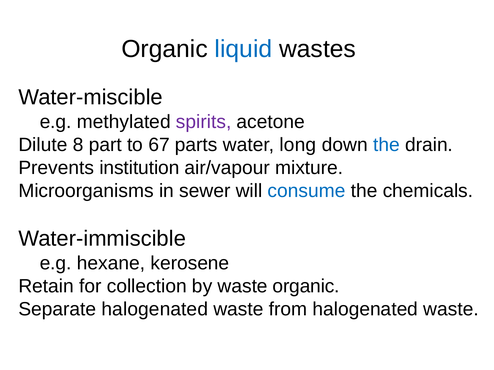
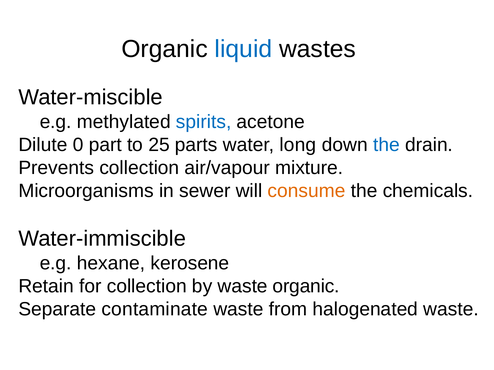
spirits colour: purple -> blue
8: 8 -> 0
67: 67 -> 25
Prevents institution: institution -> collection
consume colour: blue -> orange
Separate halogenated: halogenated -> contaminate
